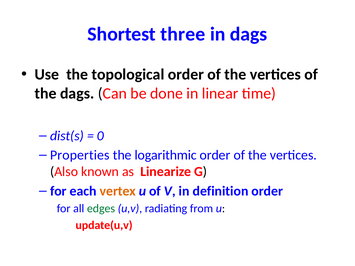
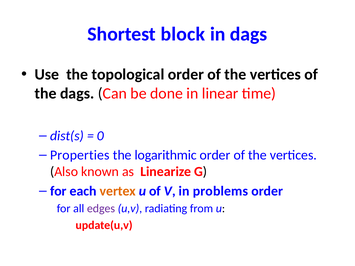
three: three -> block
definition: definition -> problems
edges colour: green -> purple
